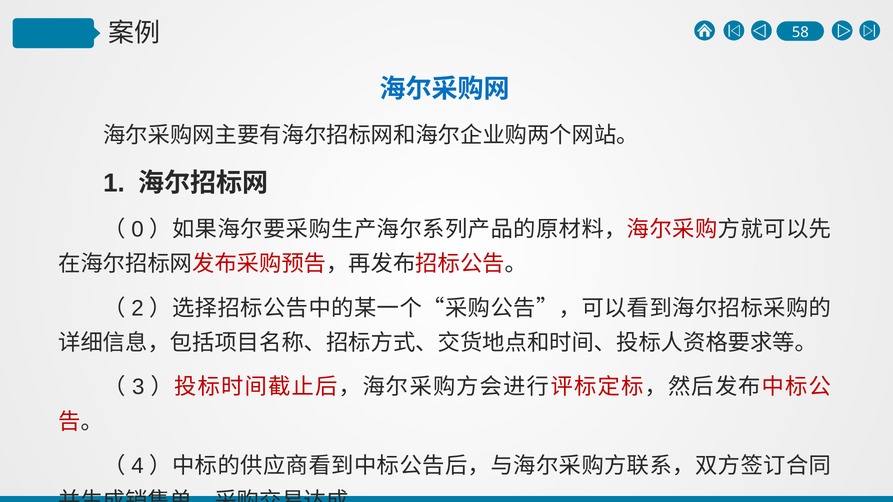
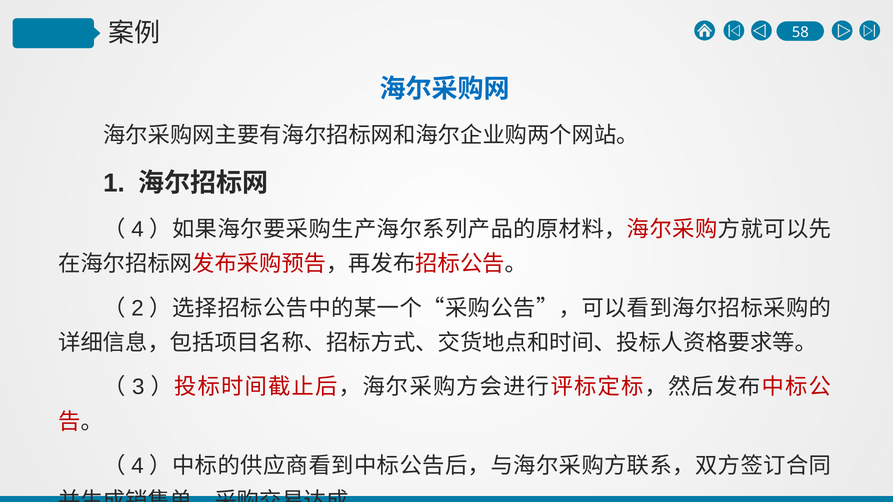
0 at (137, 229): 0 -> 4
